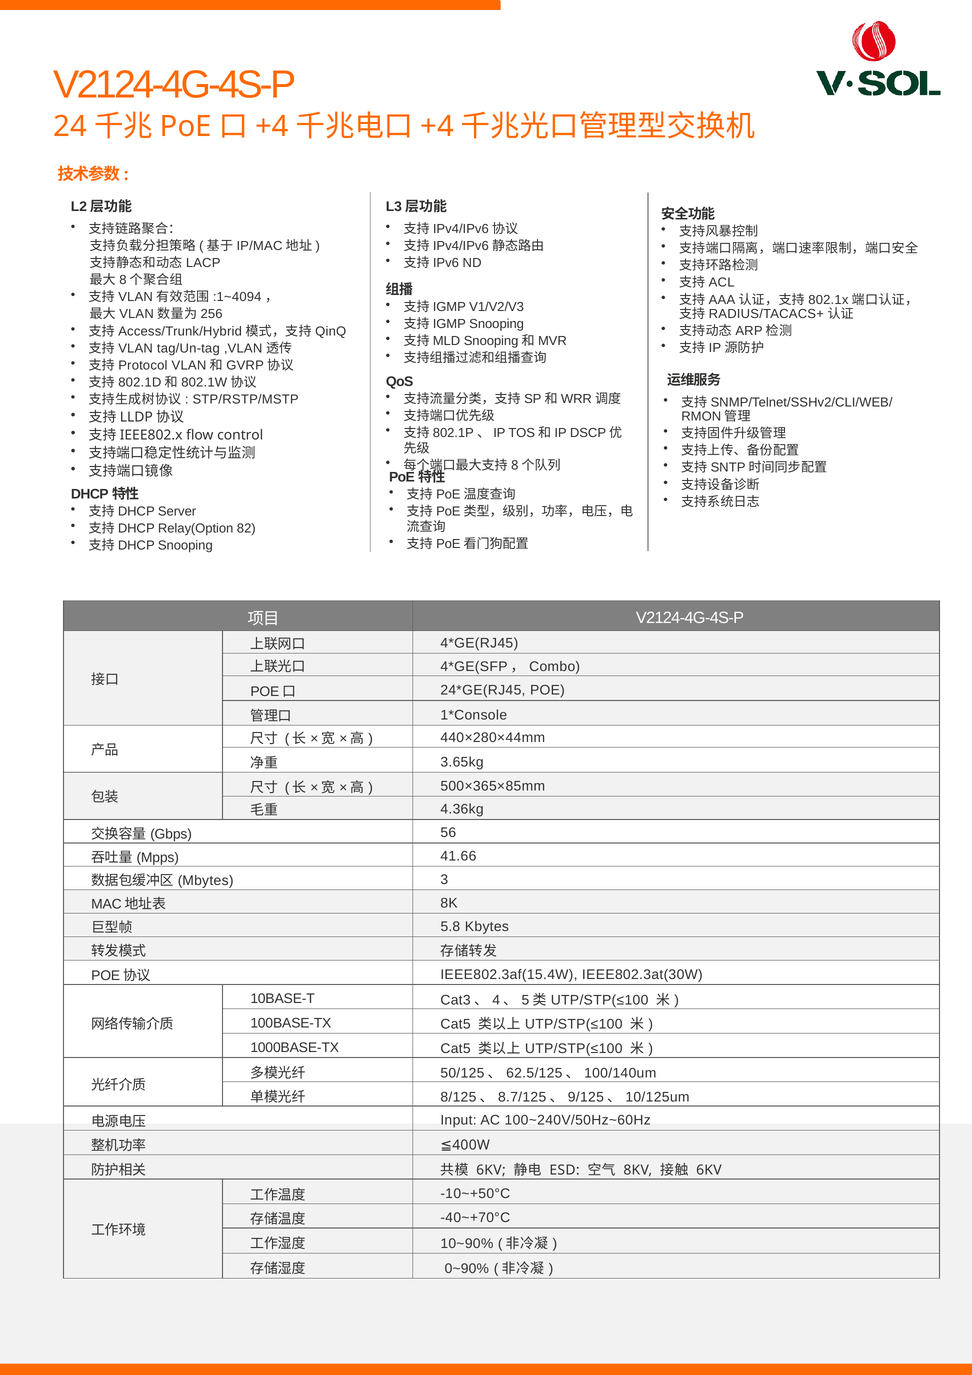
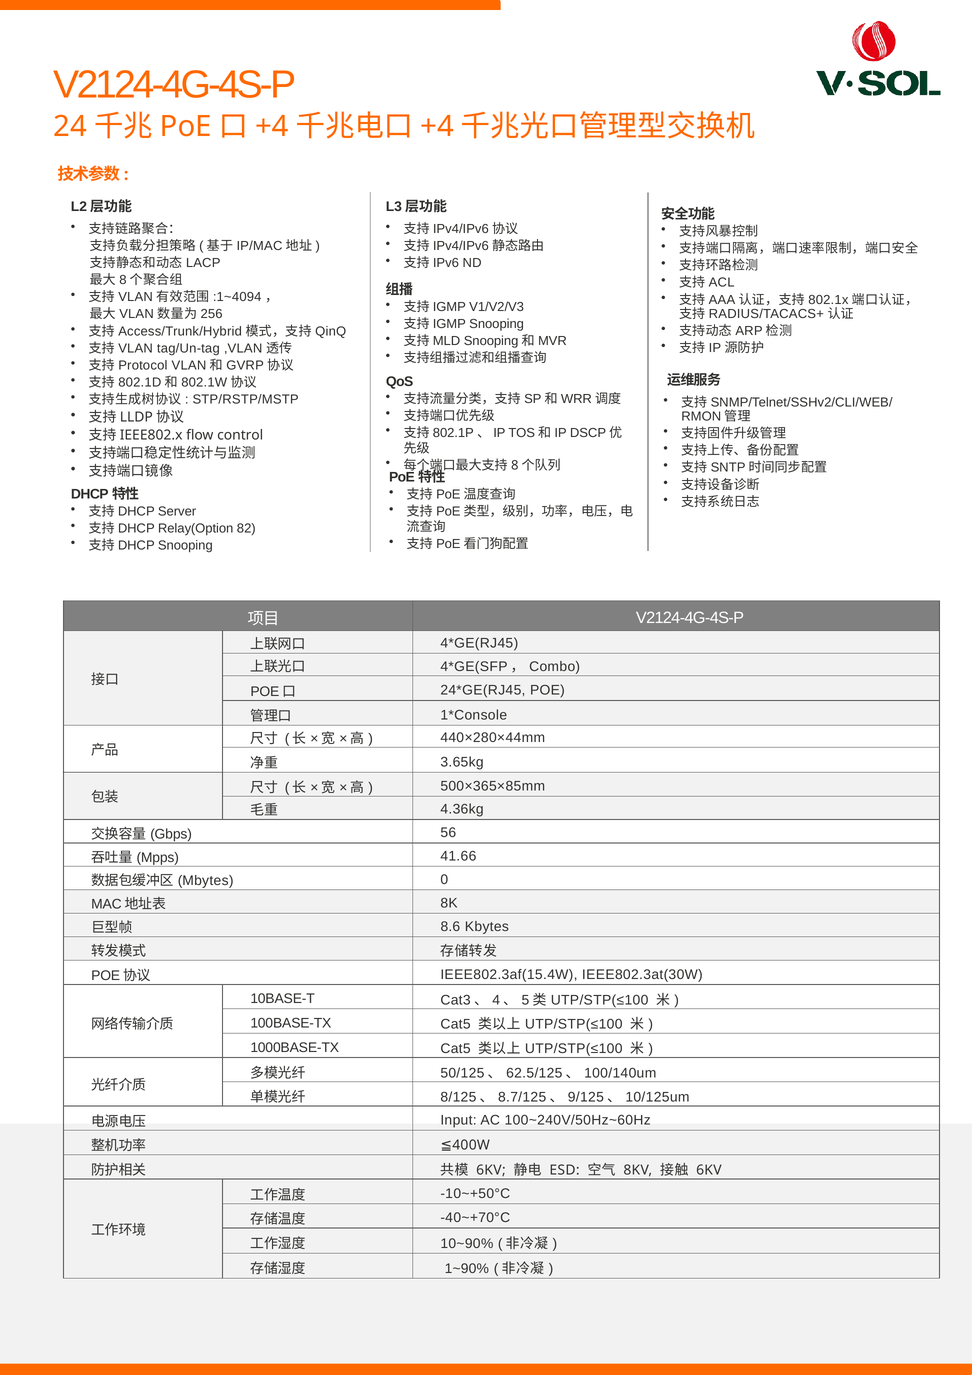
3: 3 -> 0
5.8: 5.8 -> 8.6
0~90%: 0~90% -> 1~90%
